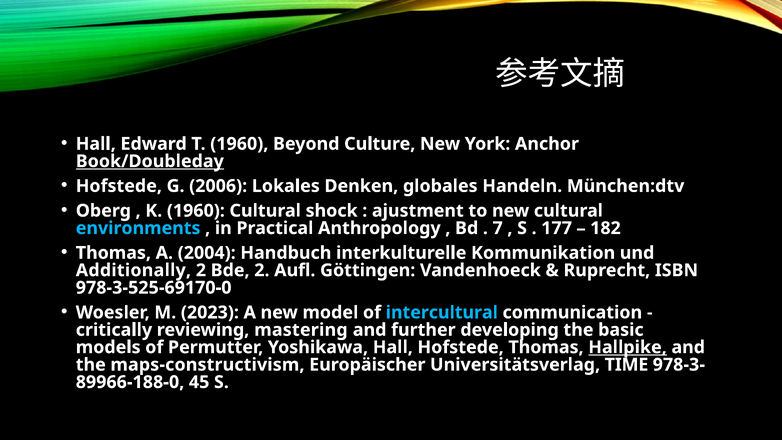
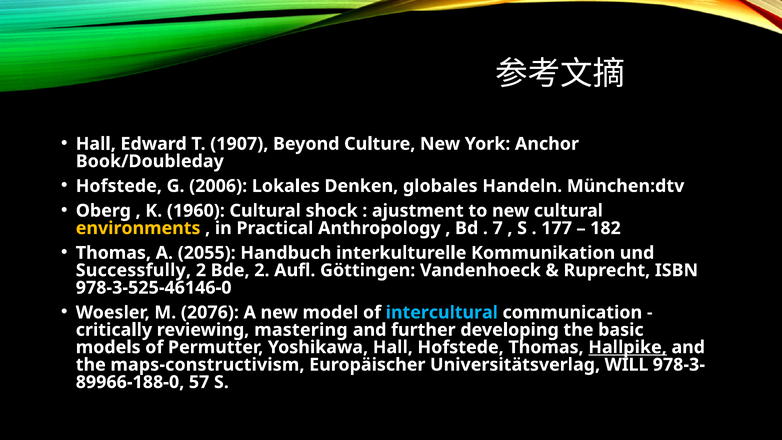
T 1960: 1960 -> 1907
Book/Doubleday underline: present -> none
environments colour: light blue -> yellow
2004: 2004 -> 2055
Additionally: Additionally -> Successfully
978-3-525-69170-0: 978-3-525-69170-0 -> 978-3-525-46146-0
2023: 2023 -> 2076
TIME: TIME -> WILL
45: 45 -> 57
